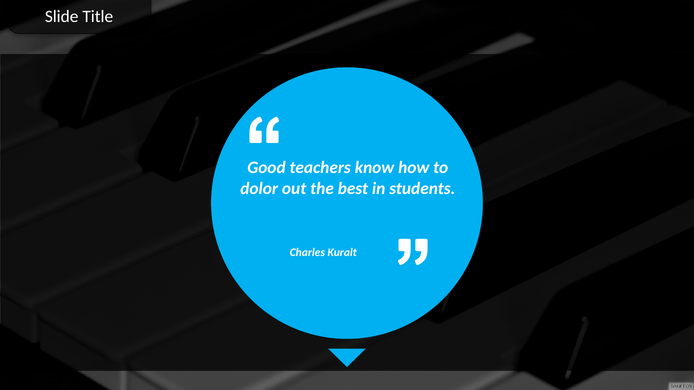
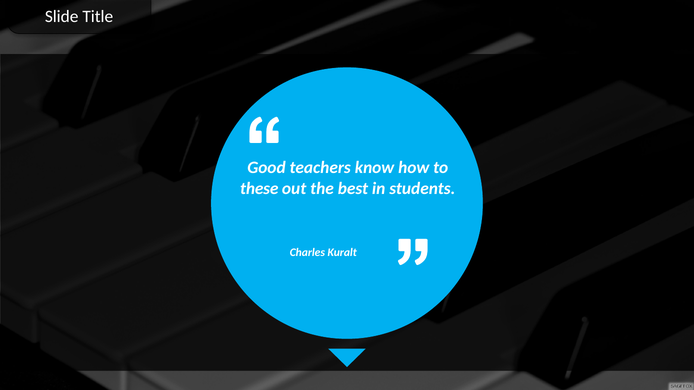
dolor: dolor -> these
